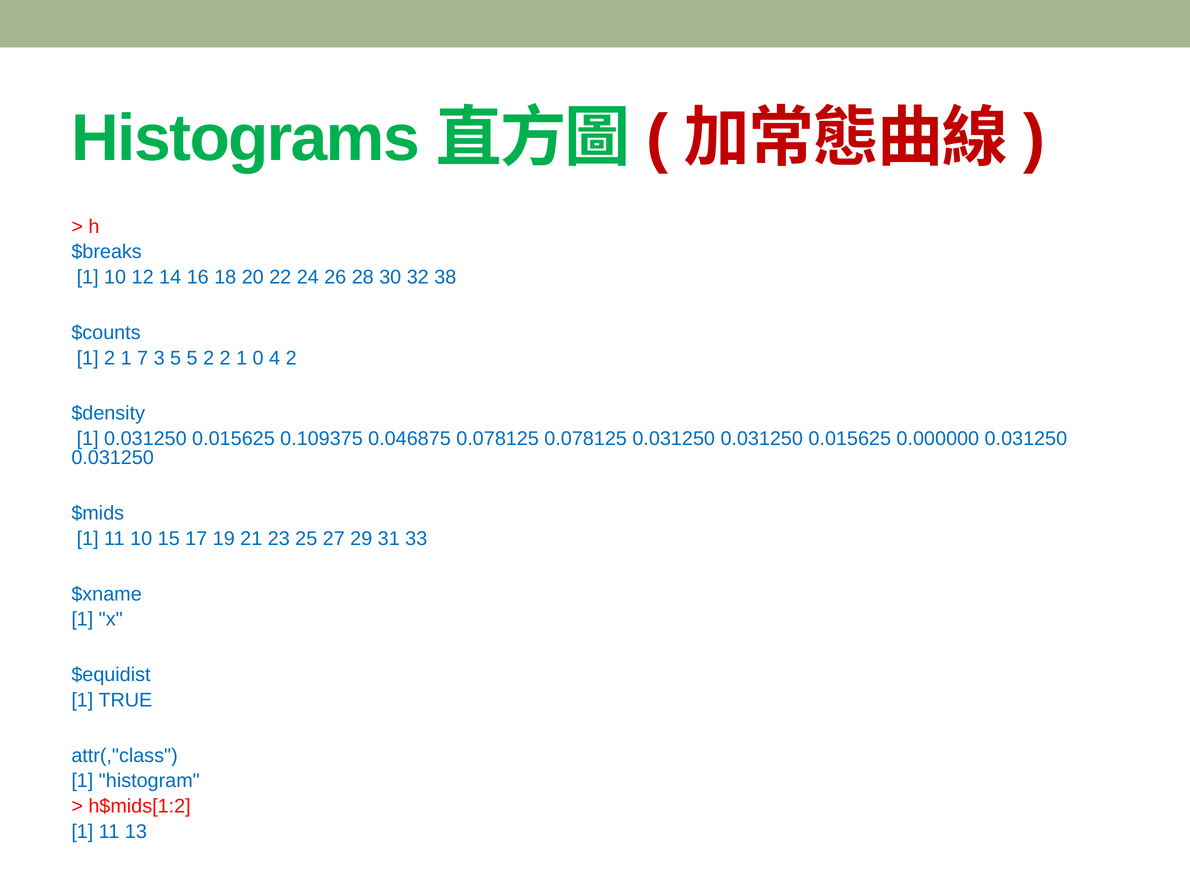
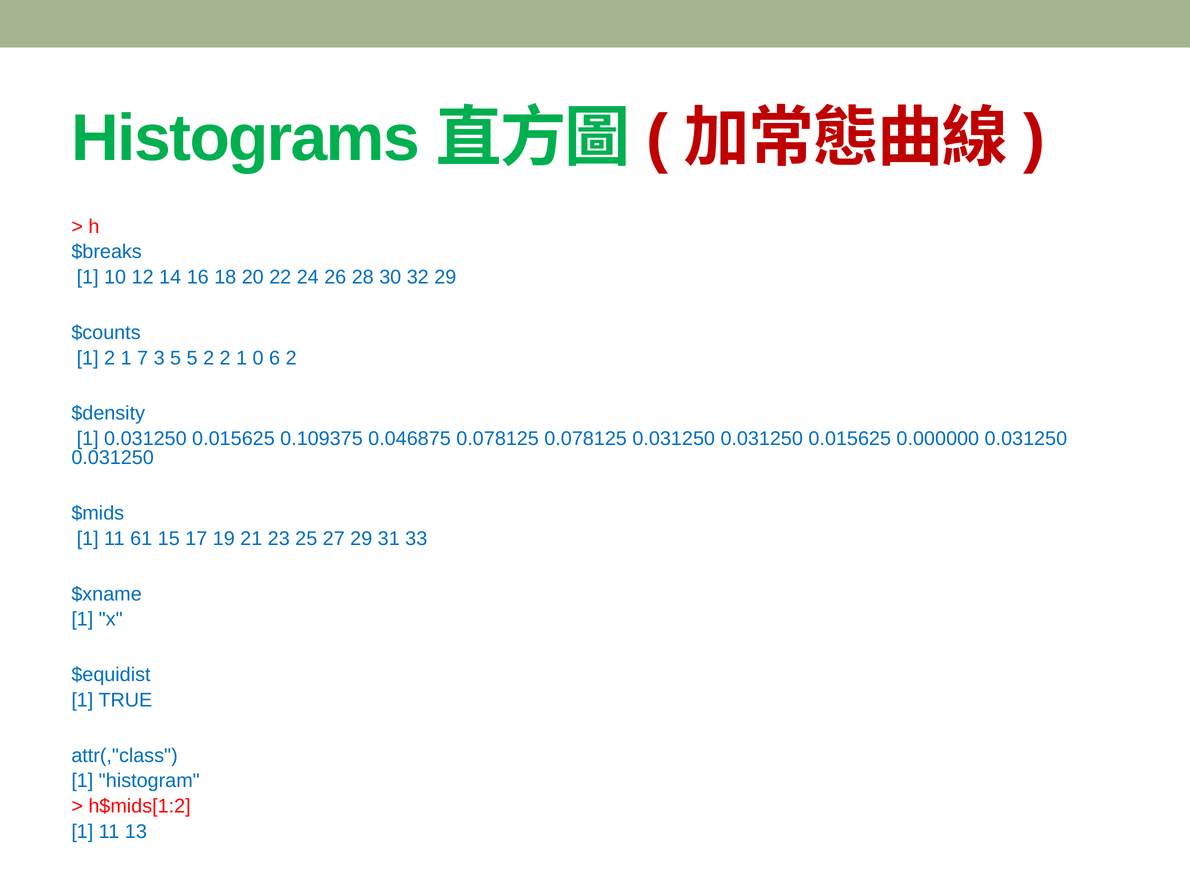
32 38: 38 -> 29
4: 4 -> 6
11 10: 10 -> 61
